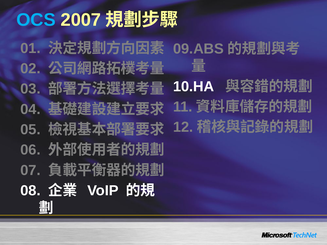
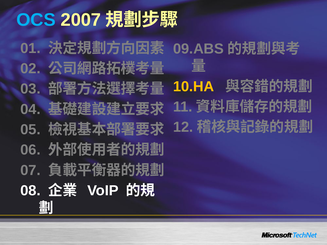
10.HA colour: white -> yellow
